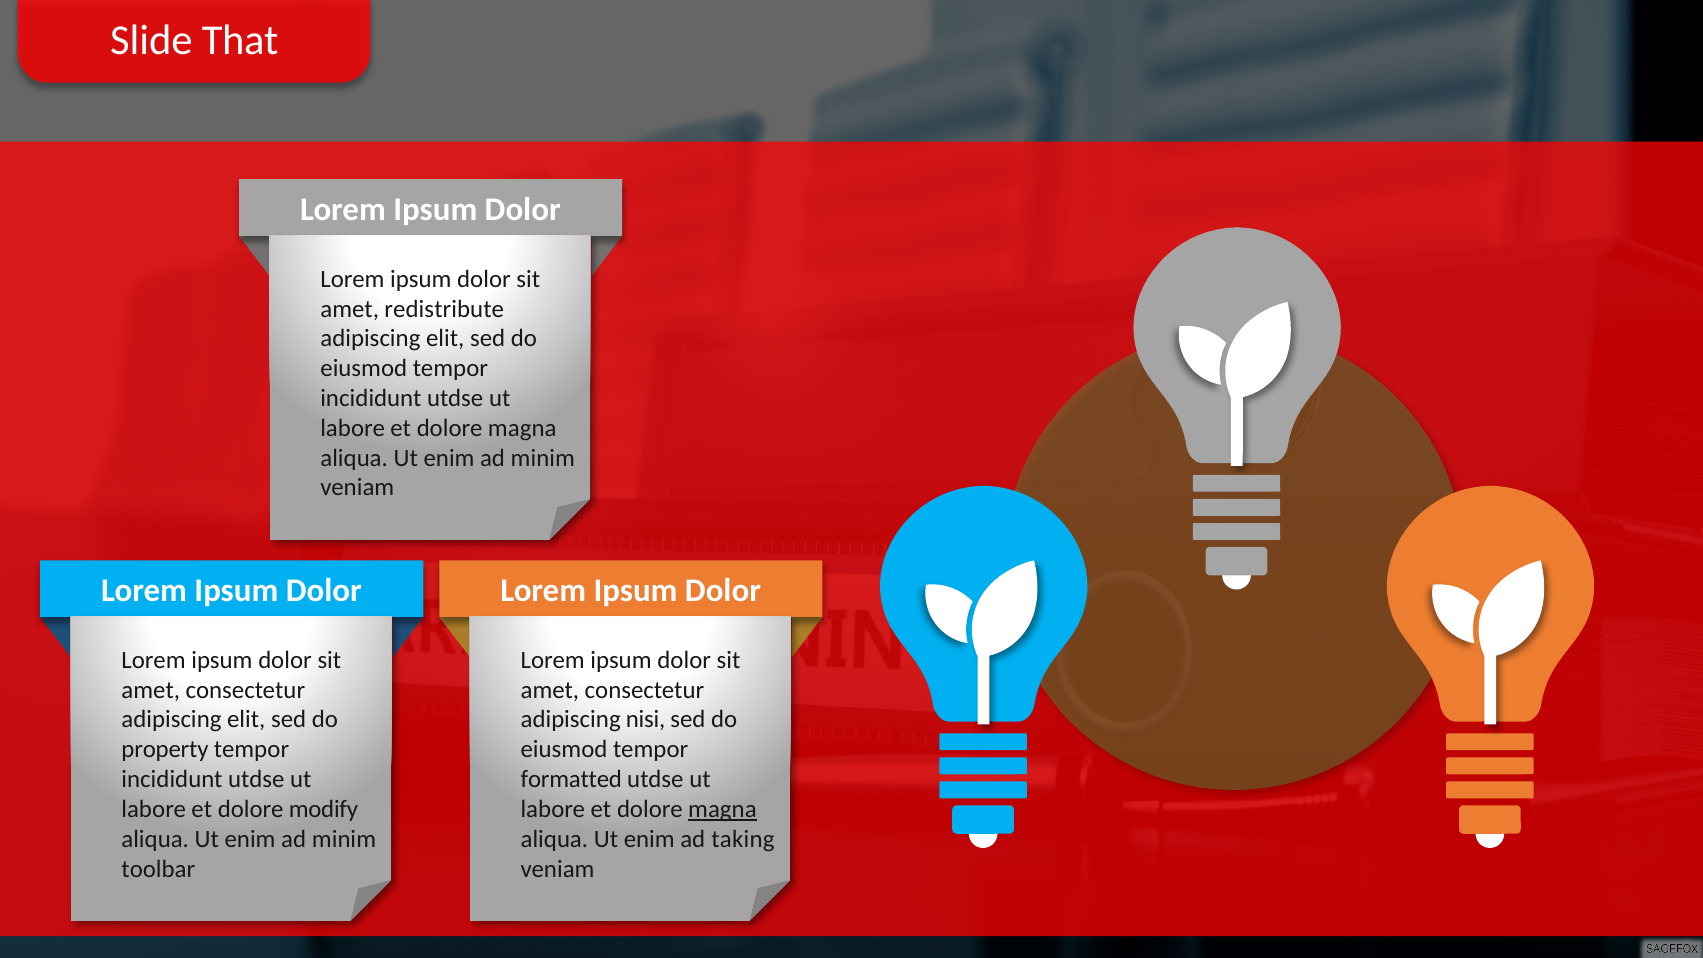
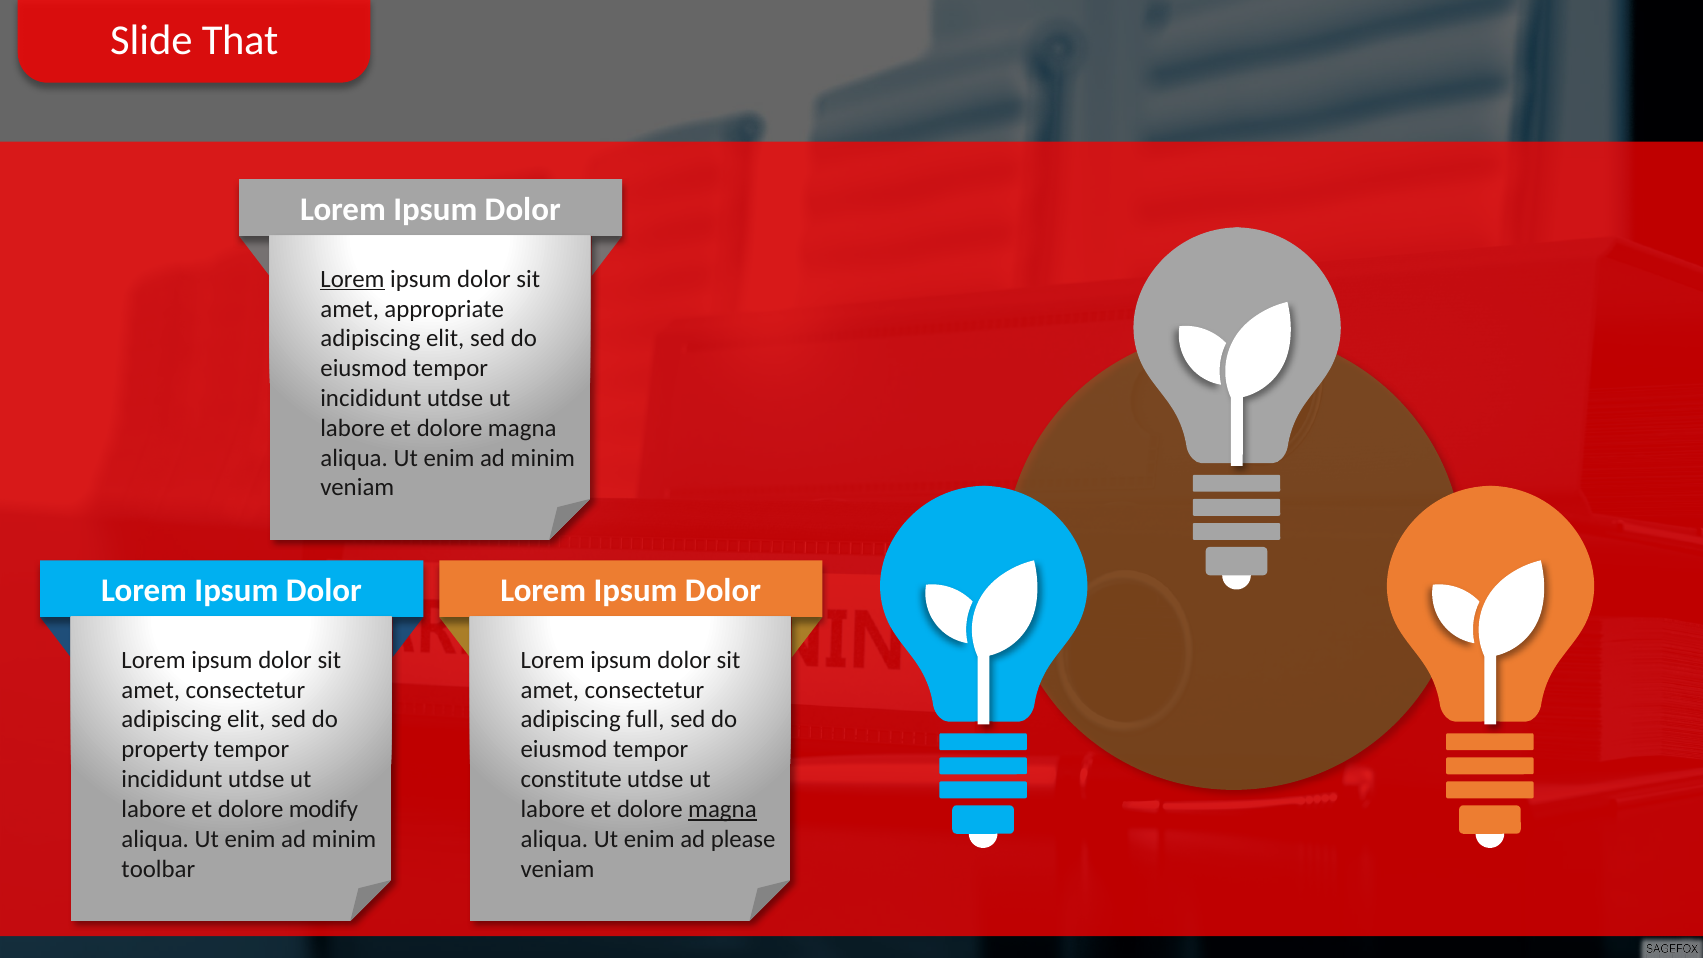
Lorem at (352, 279) underline: none -> present
redistribute: redistribute -> appropriate
nisi: nisi -> full
formatted: formatted -> constitute
taking: taking -> please
